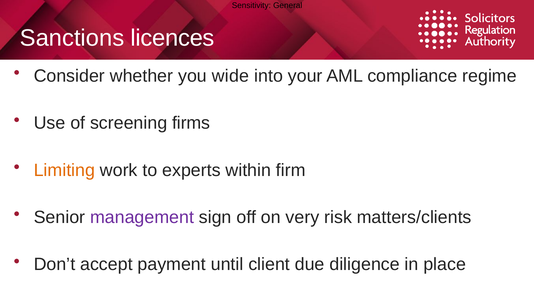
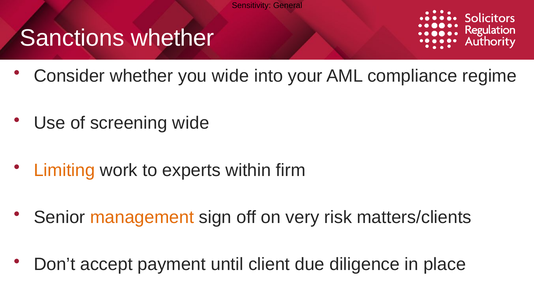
Sanctions licences: licences -> whether
screening firms: firms -> wide
management colour: purple -> orange
